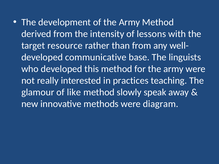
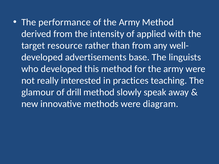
development: development -> performance
lessons: lessons -> applied
communicative: communicative -> advertisements
like: like -> drill
